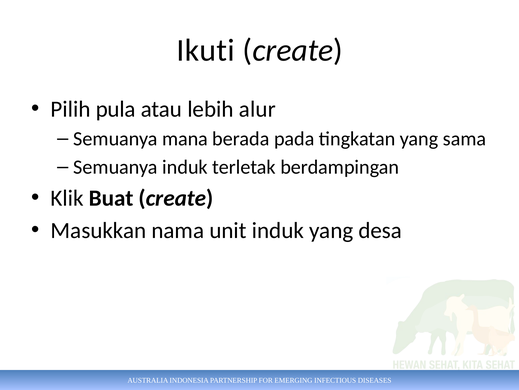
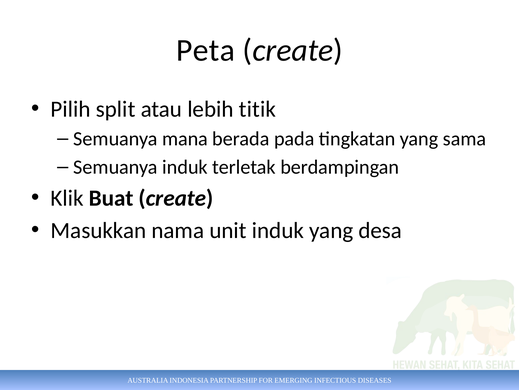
Ikuti: Ikuti -> Peta
pula: pula -> split
alur: alur -> titik
